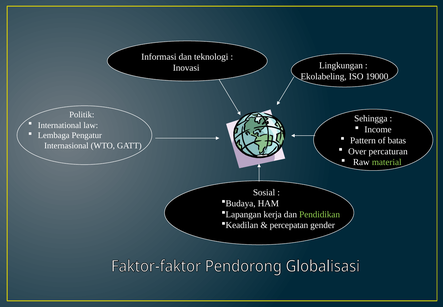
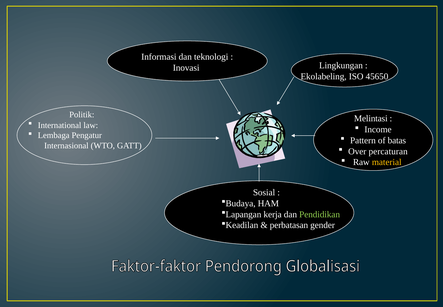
19000: 19000 -> 45650
Sehingga: Sehingga -> Melintasi
material colour: light green -> yellow
percepatan: percepatan -> perbatasan
